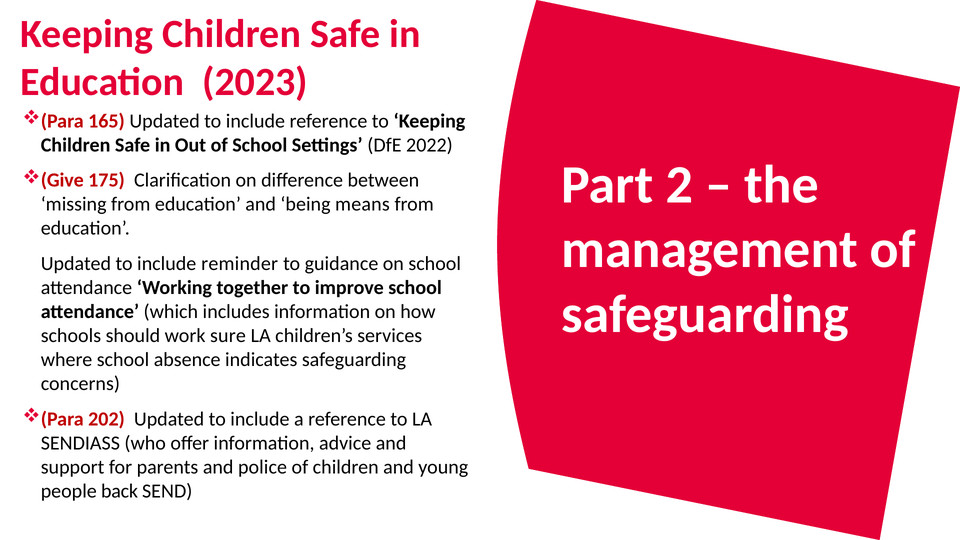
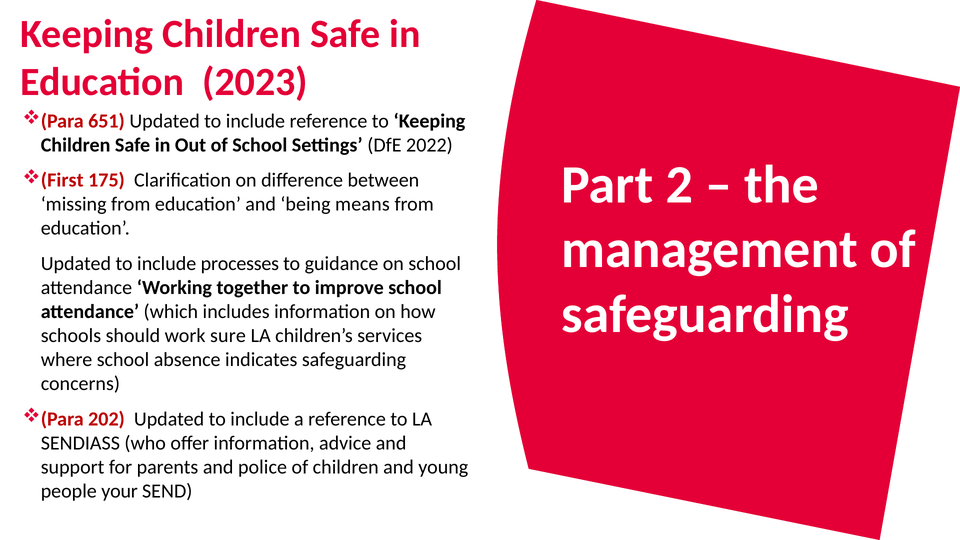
165: 165 -> 651
Give: Give -> First
reminder: reminder -> processes
back: back -> your
